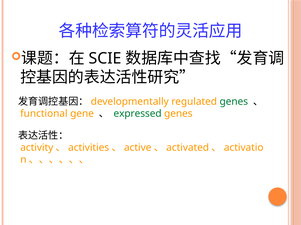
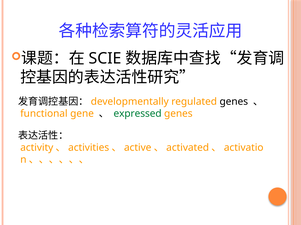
genes at (234, 102) colour: green -> black
